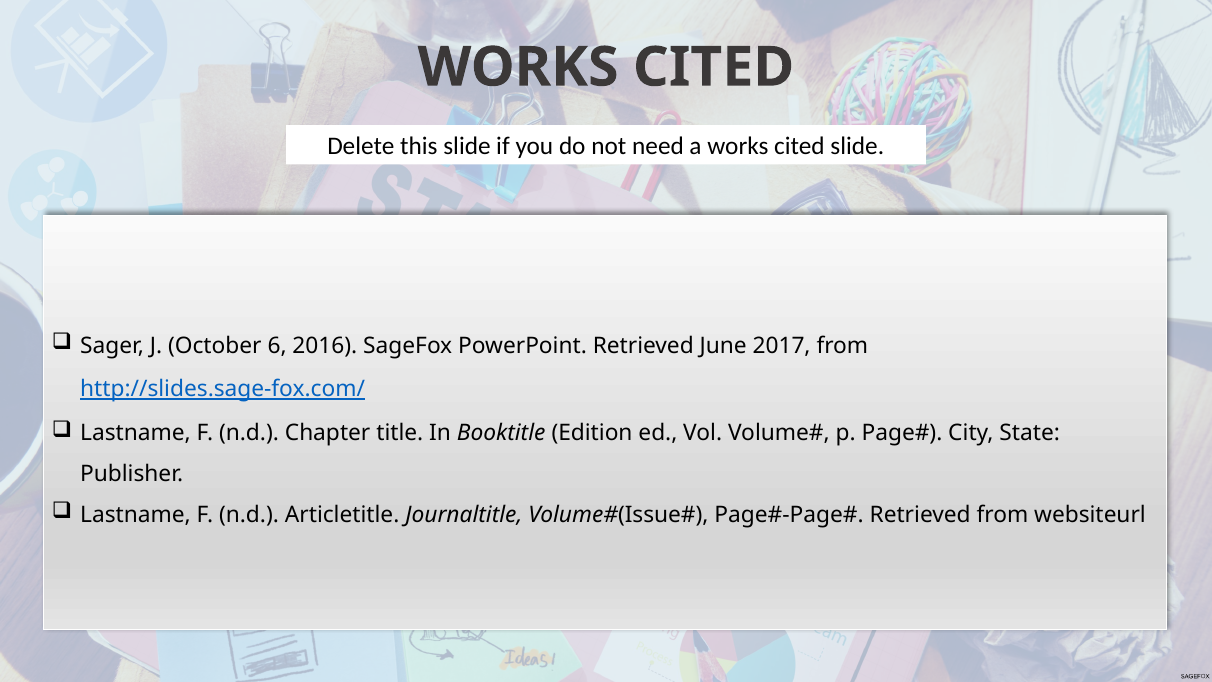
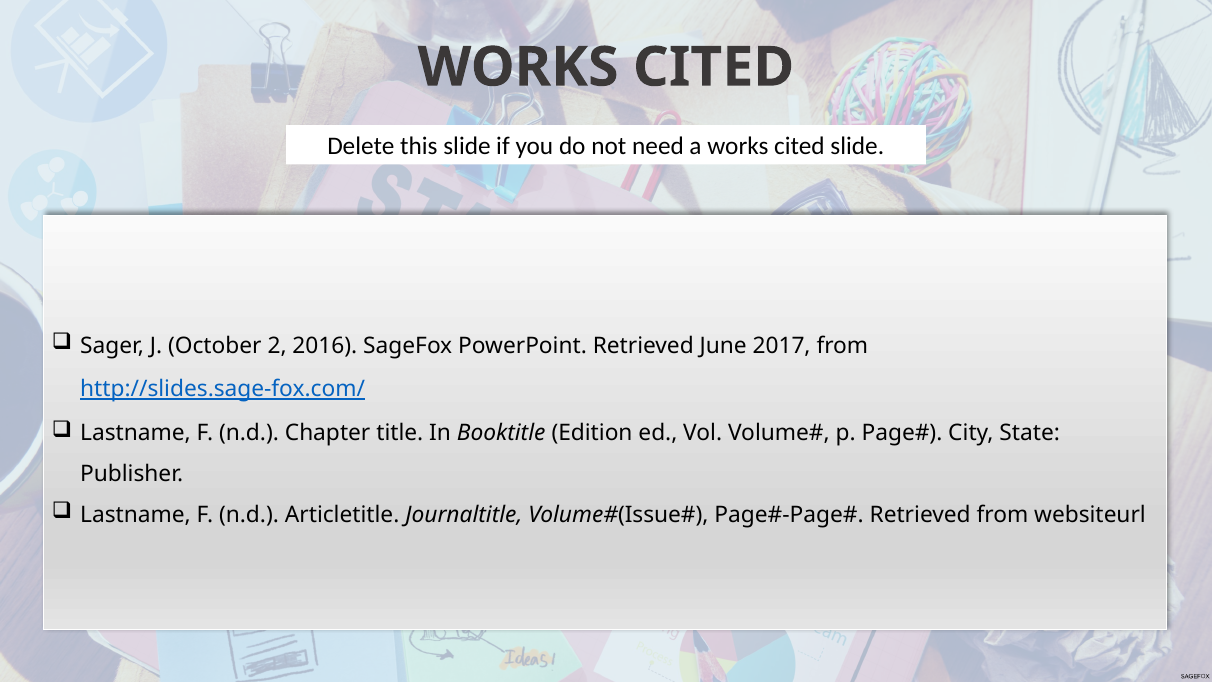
6: 6 -> 2
